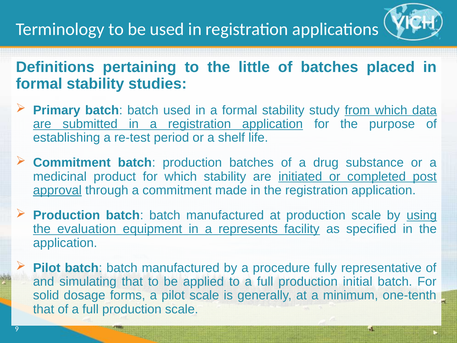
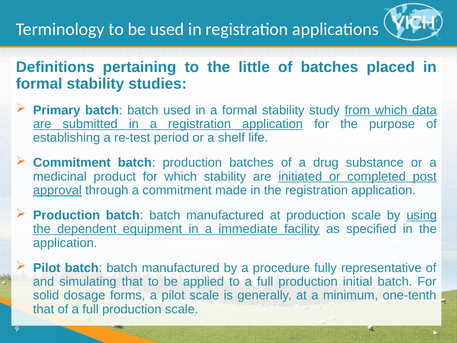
evaluation: evaluation -> dependent
represents: represents -> immediate
